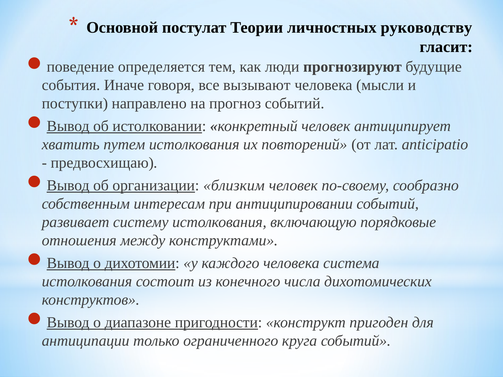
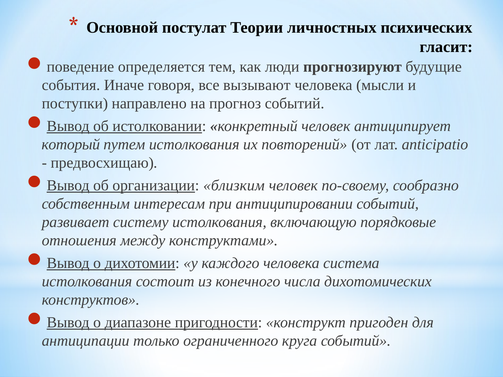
руководству: руководству -> психических
хватить: хватить -> который
